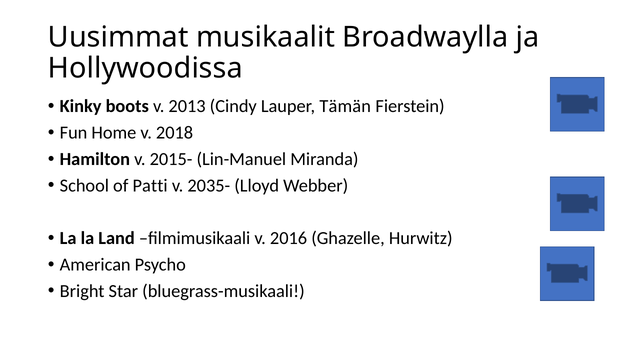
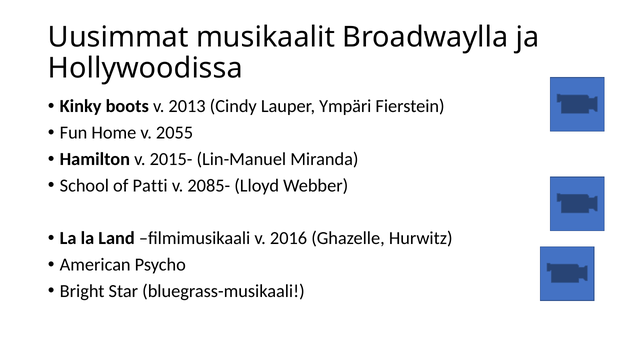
Tämän: Tämän -> Ympäri
2018: 2018 -> 2055
2035-: 2035- -> 2085-
